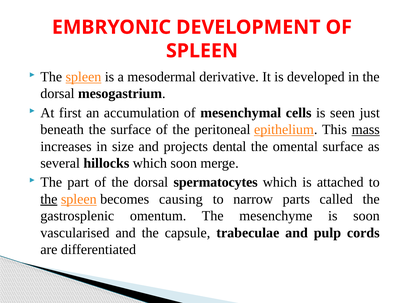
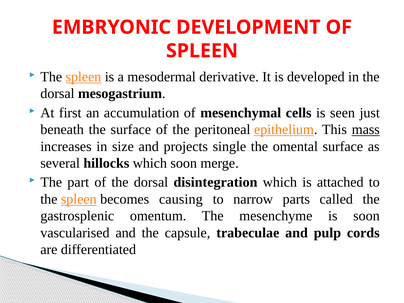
dental: dental -> single
spermatocytes: spermatocytes -> disintegration
the at (49, 199) underline: present -> none
